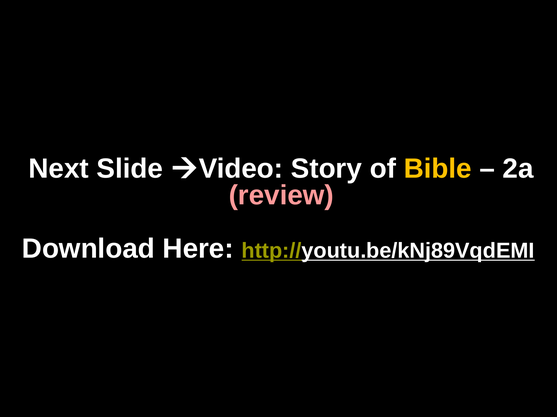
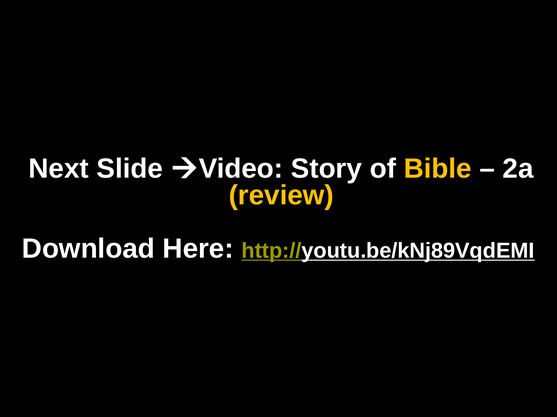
review colour: pink -> yellow
